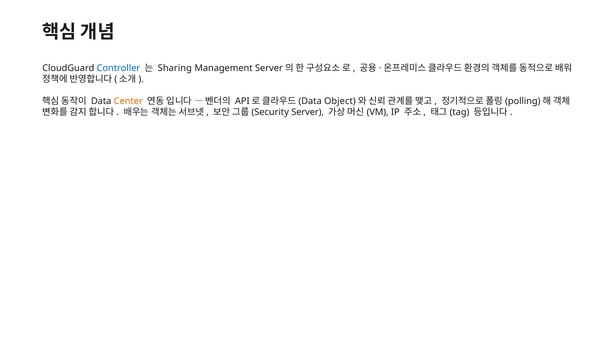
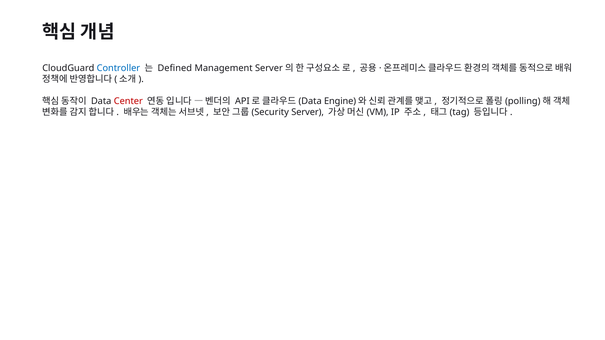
Sharing: Sharing -> Defined
Center colour: orange -> red
Object: Object -> Engine
